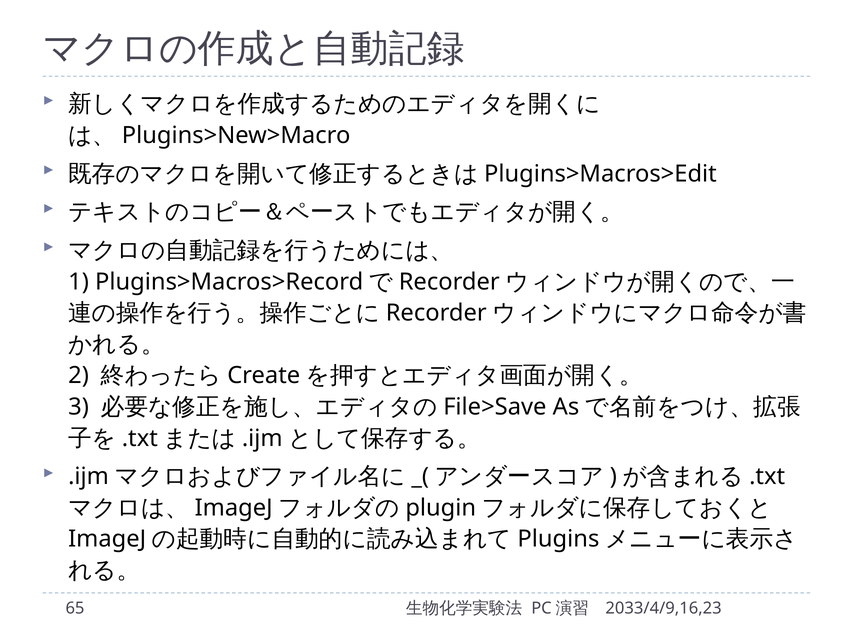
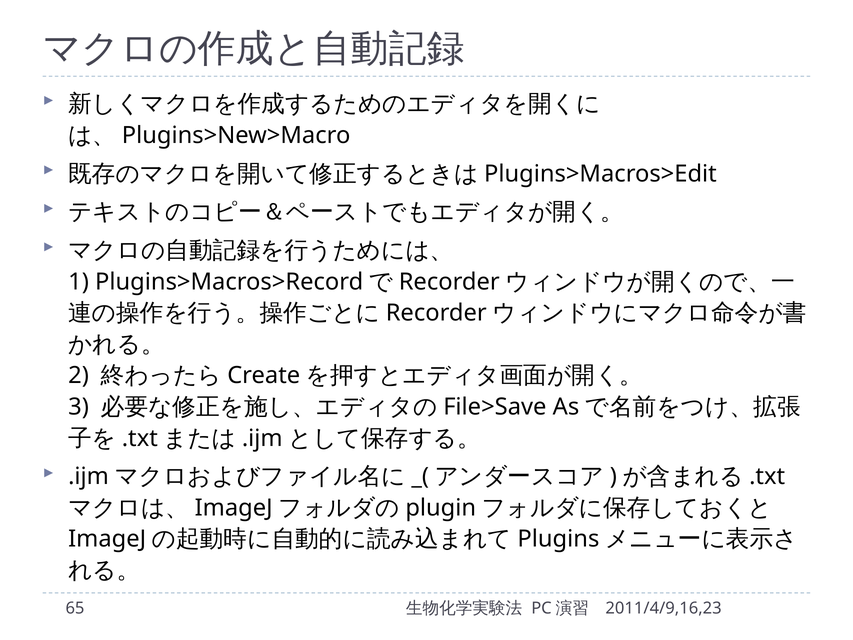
2033/4/9,16,23: 2033/4/9,16,23 -> 2011/4/9,16,23
